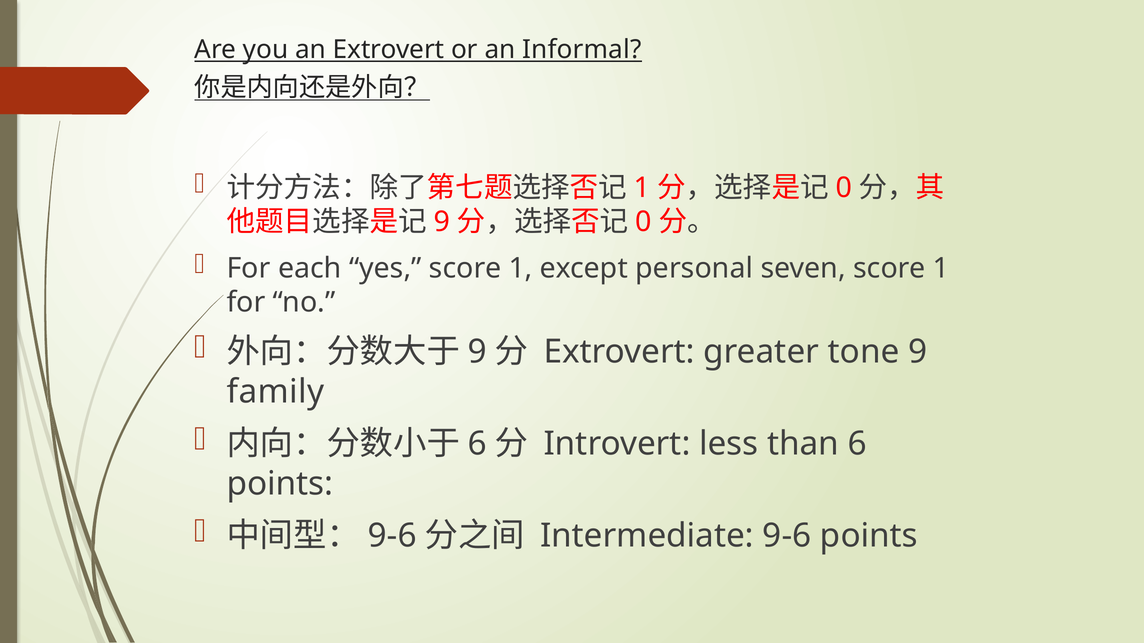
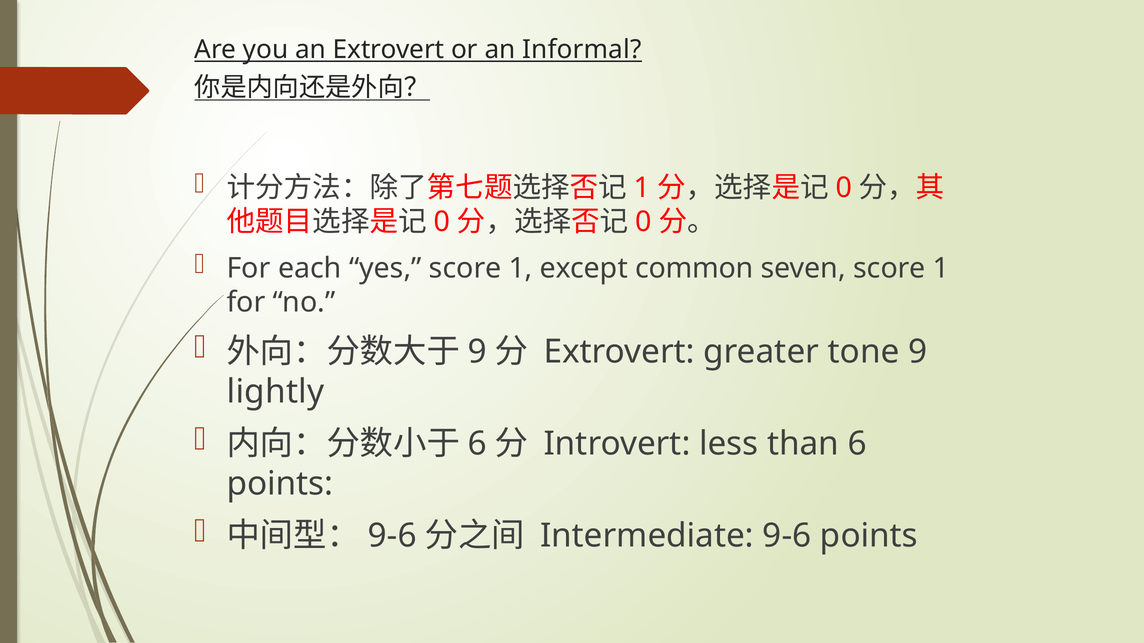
9 at (442, 222): 9 -> 0
personal: personal -> common
family: family -> lightly
